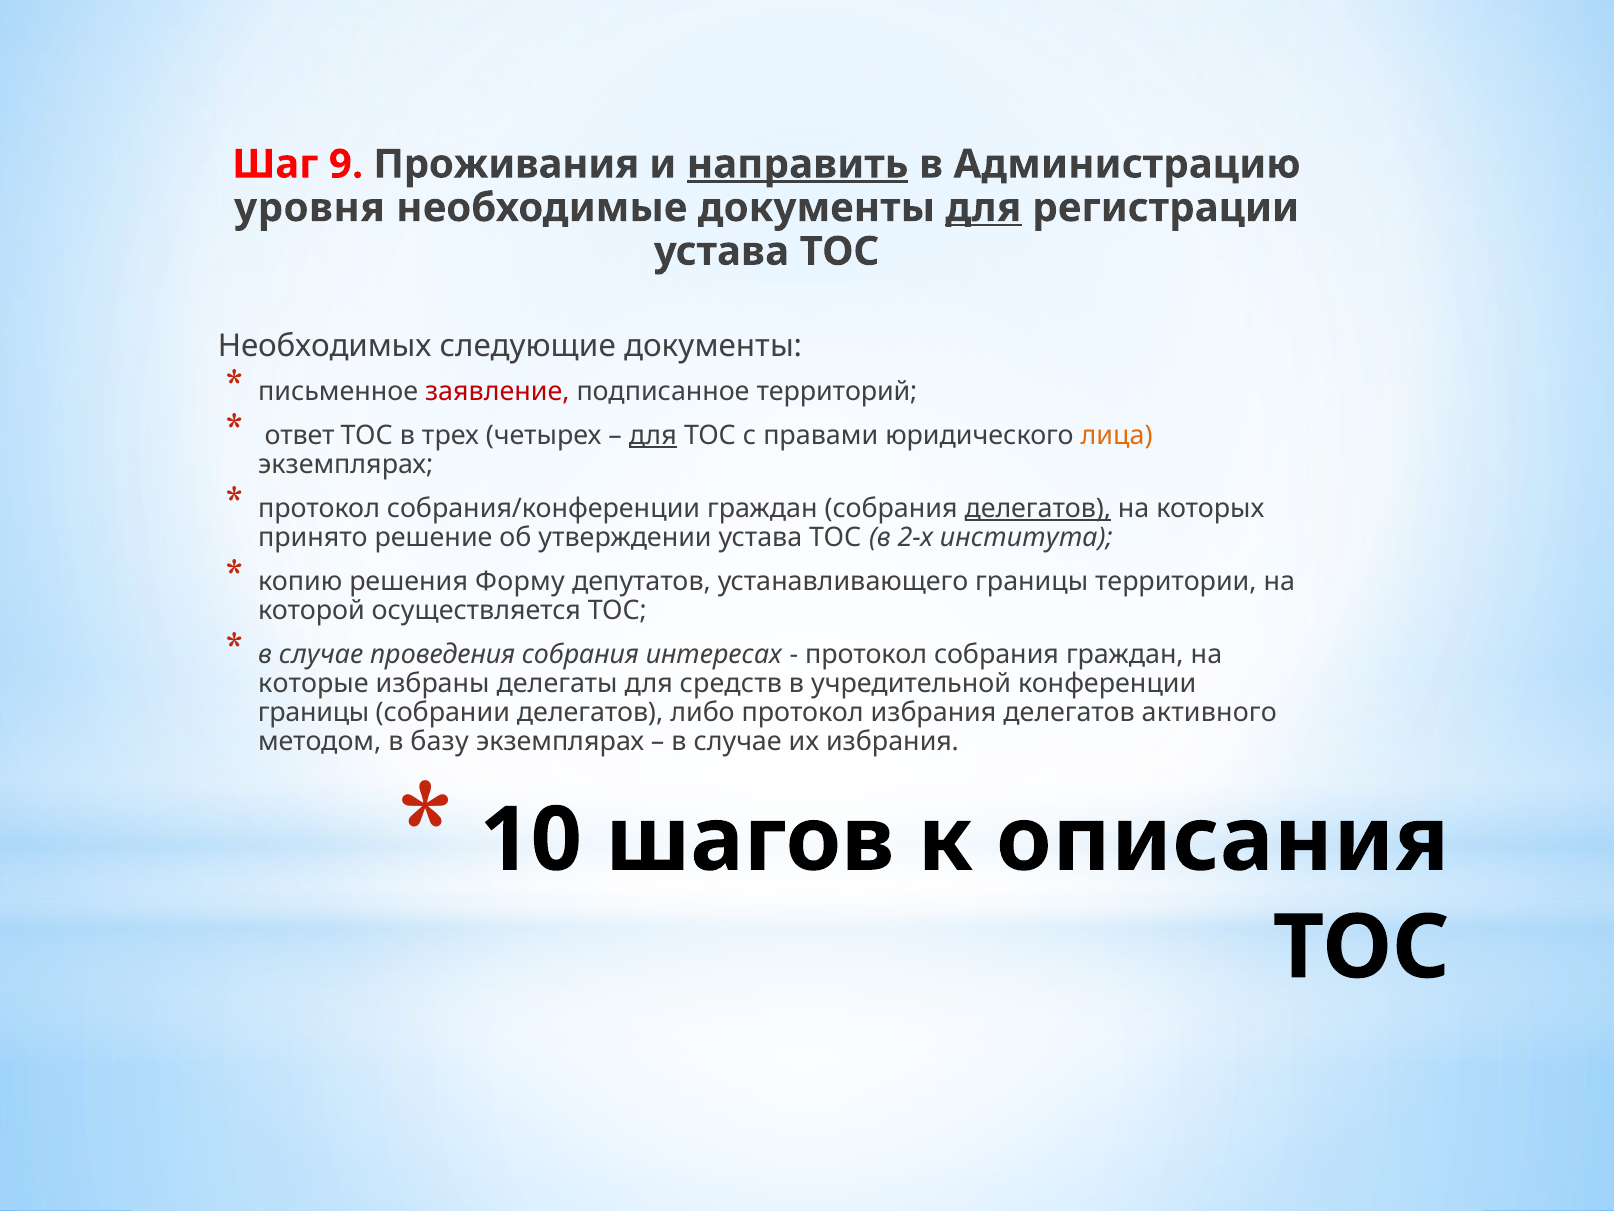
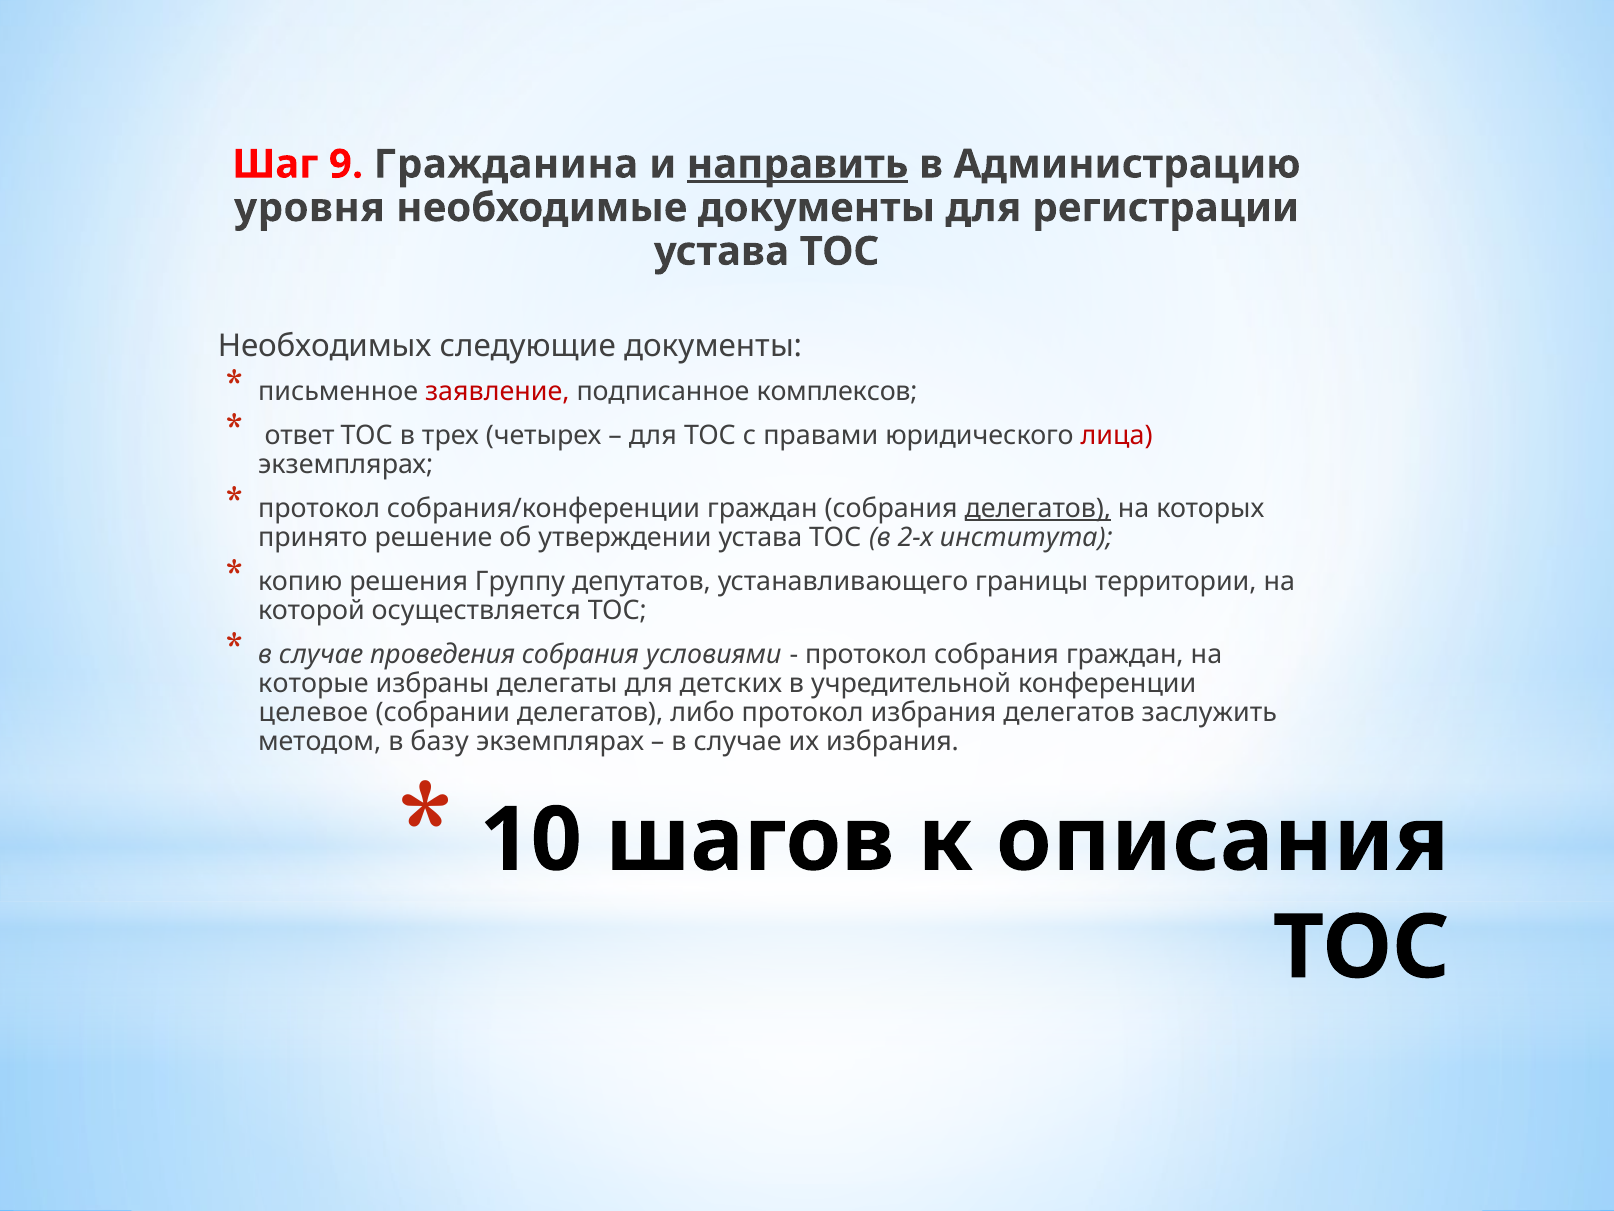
Проживания: Проживания -> Гражданина
для at (983, 208) underline: present -> none
территорий: территорий -> комплексов
для at (653, 435) underline: present -> none
лица colour: orange -> red
Форму: Форму -> Группу
интересах: интересах -> условиями
средств: средств -> детских
границы at (314, 712): границы -> целевое
активного: активного -> заслужить
